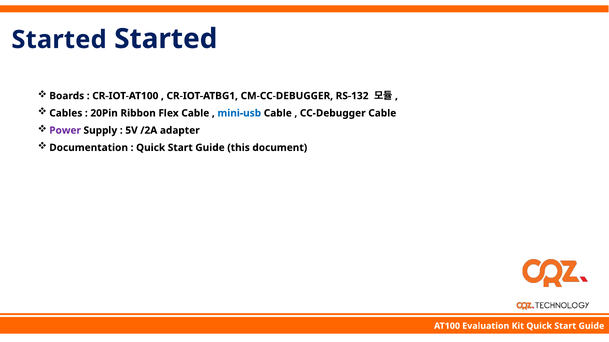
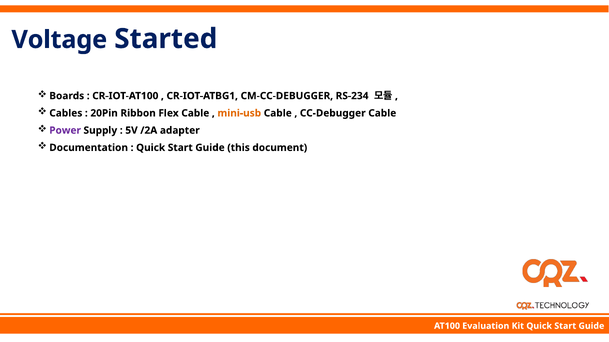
Started at (59, 40): Started -> Voltage
RS-132: RS-132 -> RS-234
mini-usb colour: blue -> orange
